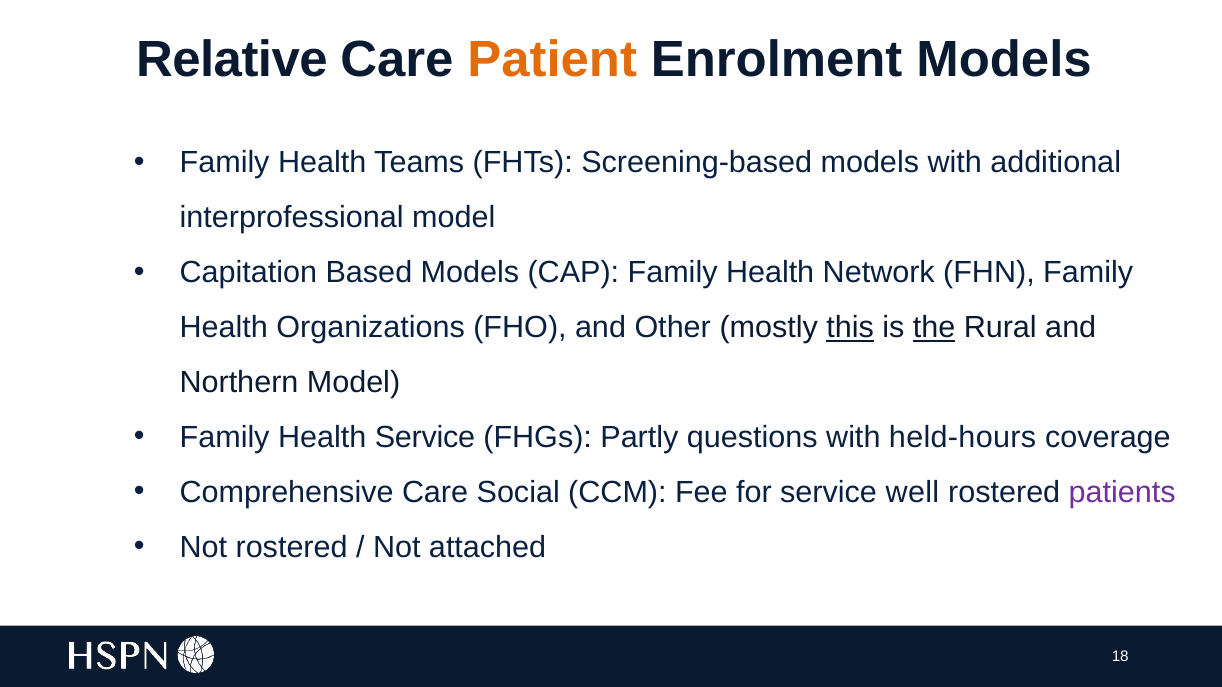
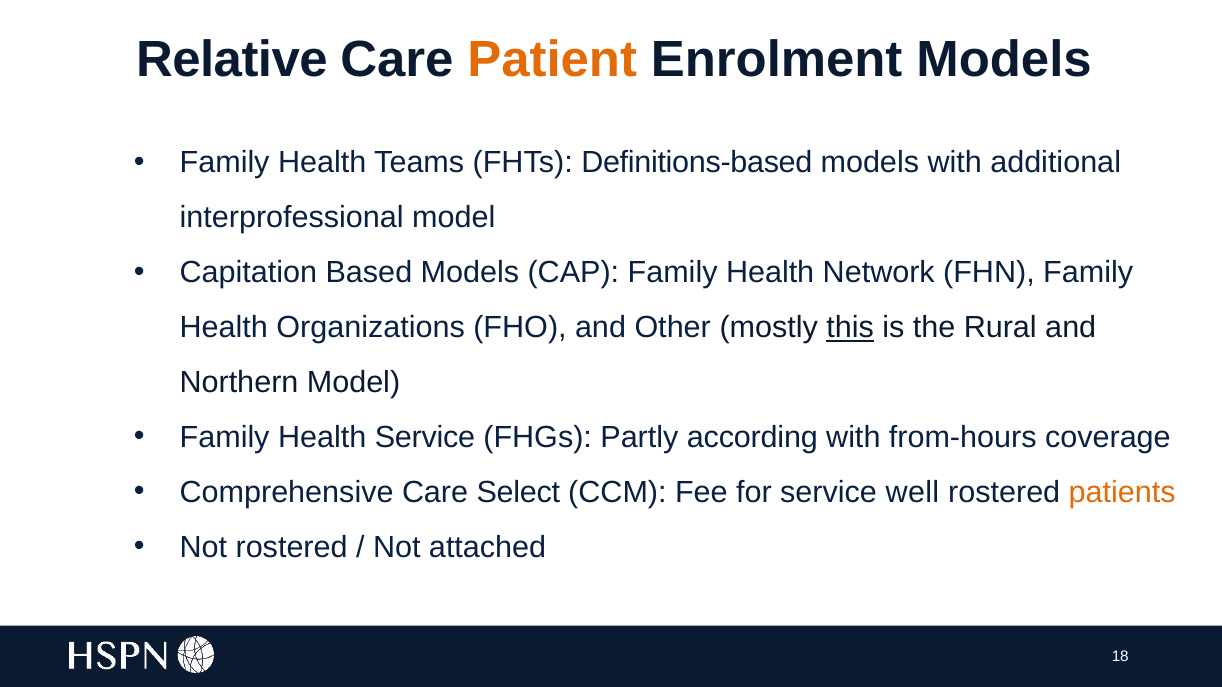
Screening-based: Screening-based -> Definitions-based
the underline: present -> none
questions: questions -> according
held-hours: held-hours -> from-hours
Social: Social -> Select
patients colour: purple -> orange
